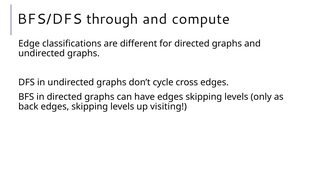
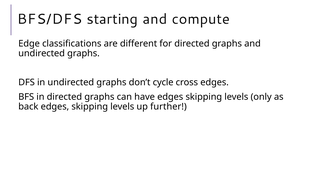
through: through -> starting
visiting: visiting -> further
